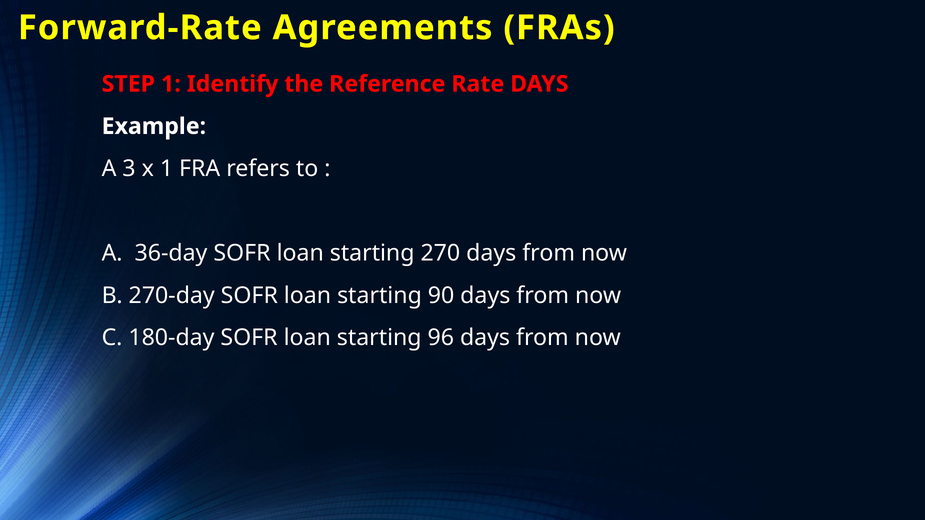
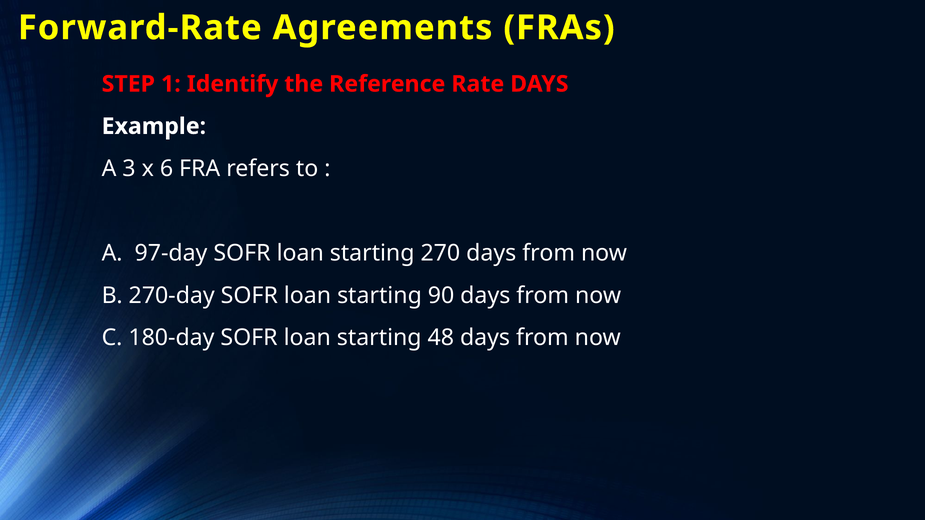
x 1: 1 -> 6
36-day: 36-day -> 97-day
96: 96 -> 48
